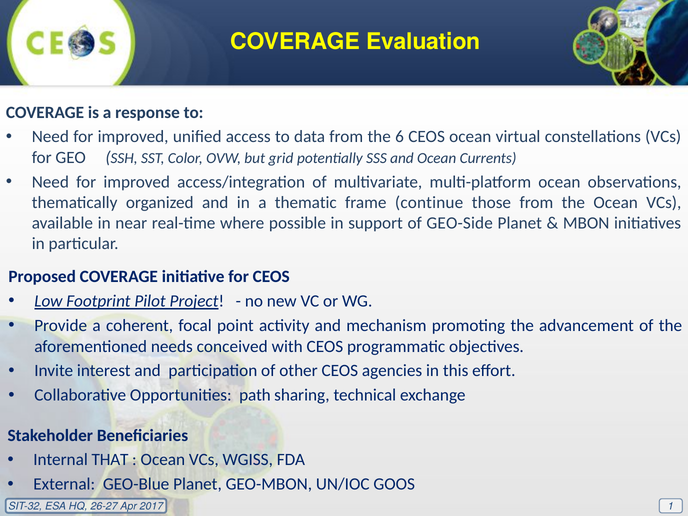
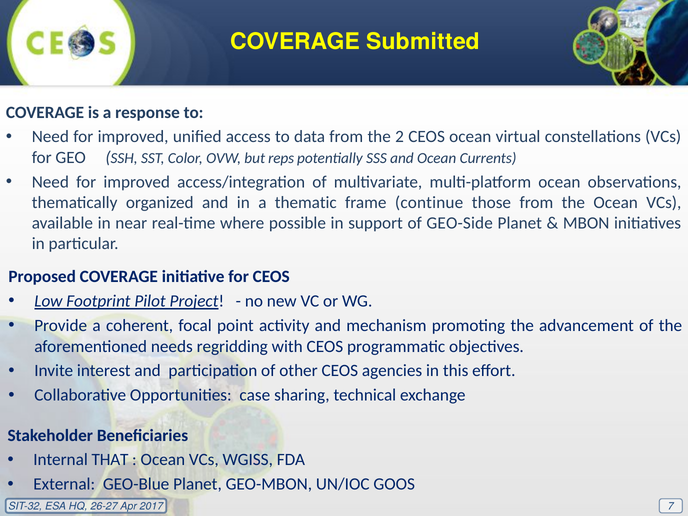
Evaluation: Evaluation -> Submitted
6: 6 -> 2
grid: grid -> reps
conceived: conceived -> regridding
path: path -> case
1: 1 -> 7
